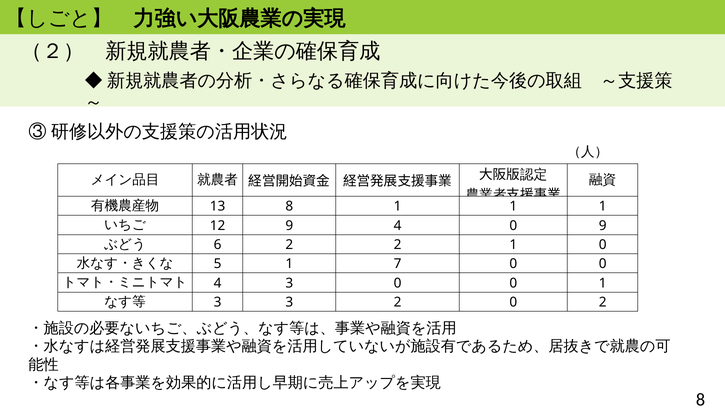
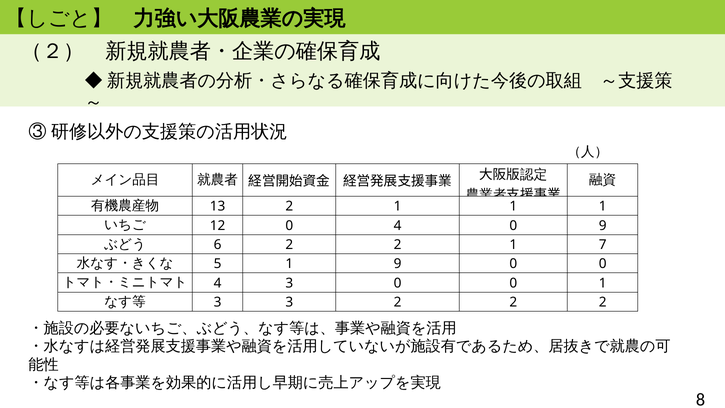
13 8: 8 -> 2
12 9: 9 -> 0
1 0: 0 -> 7
1 7: 7 -> 9
3 2 0: 0 -> 2
